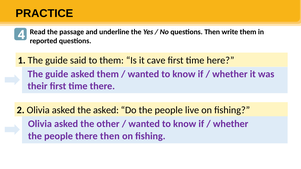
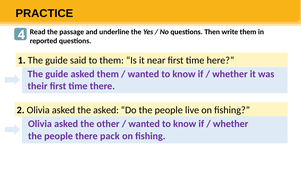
cave: cave -> near
there then: then -> pack
